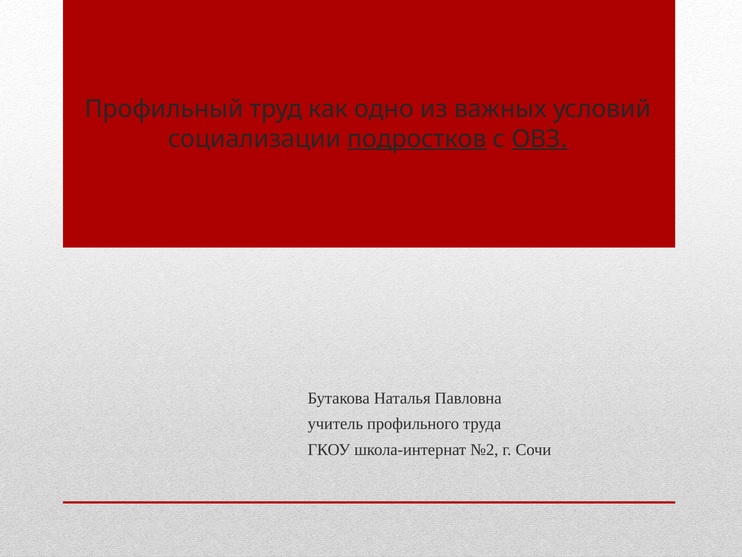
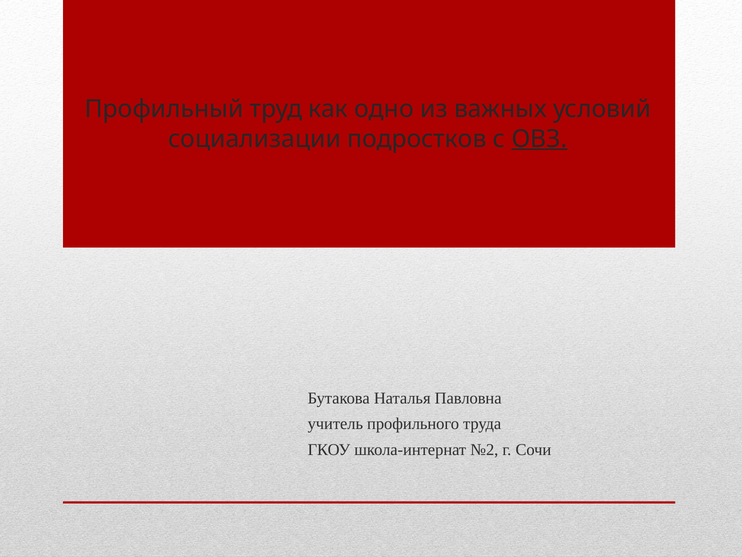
подростков underline: present -> none
